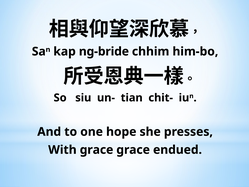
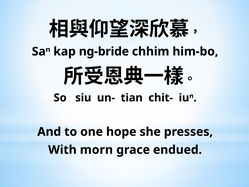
With grace: grace -> morn
